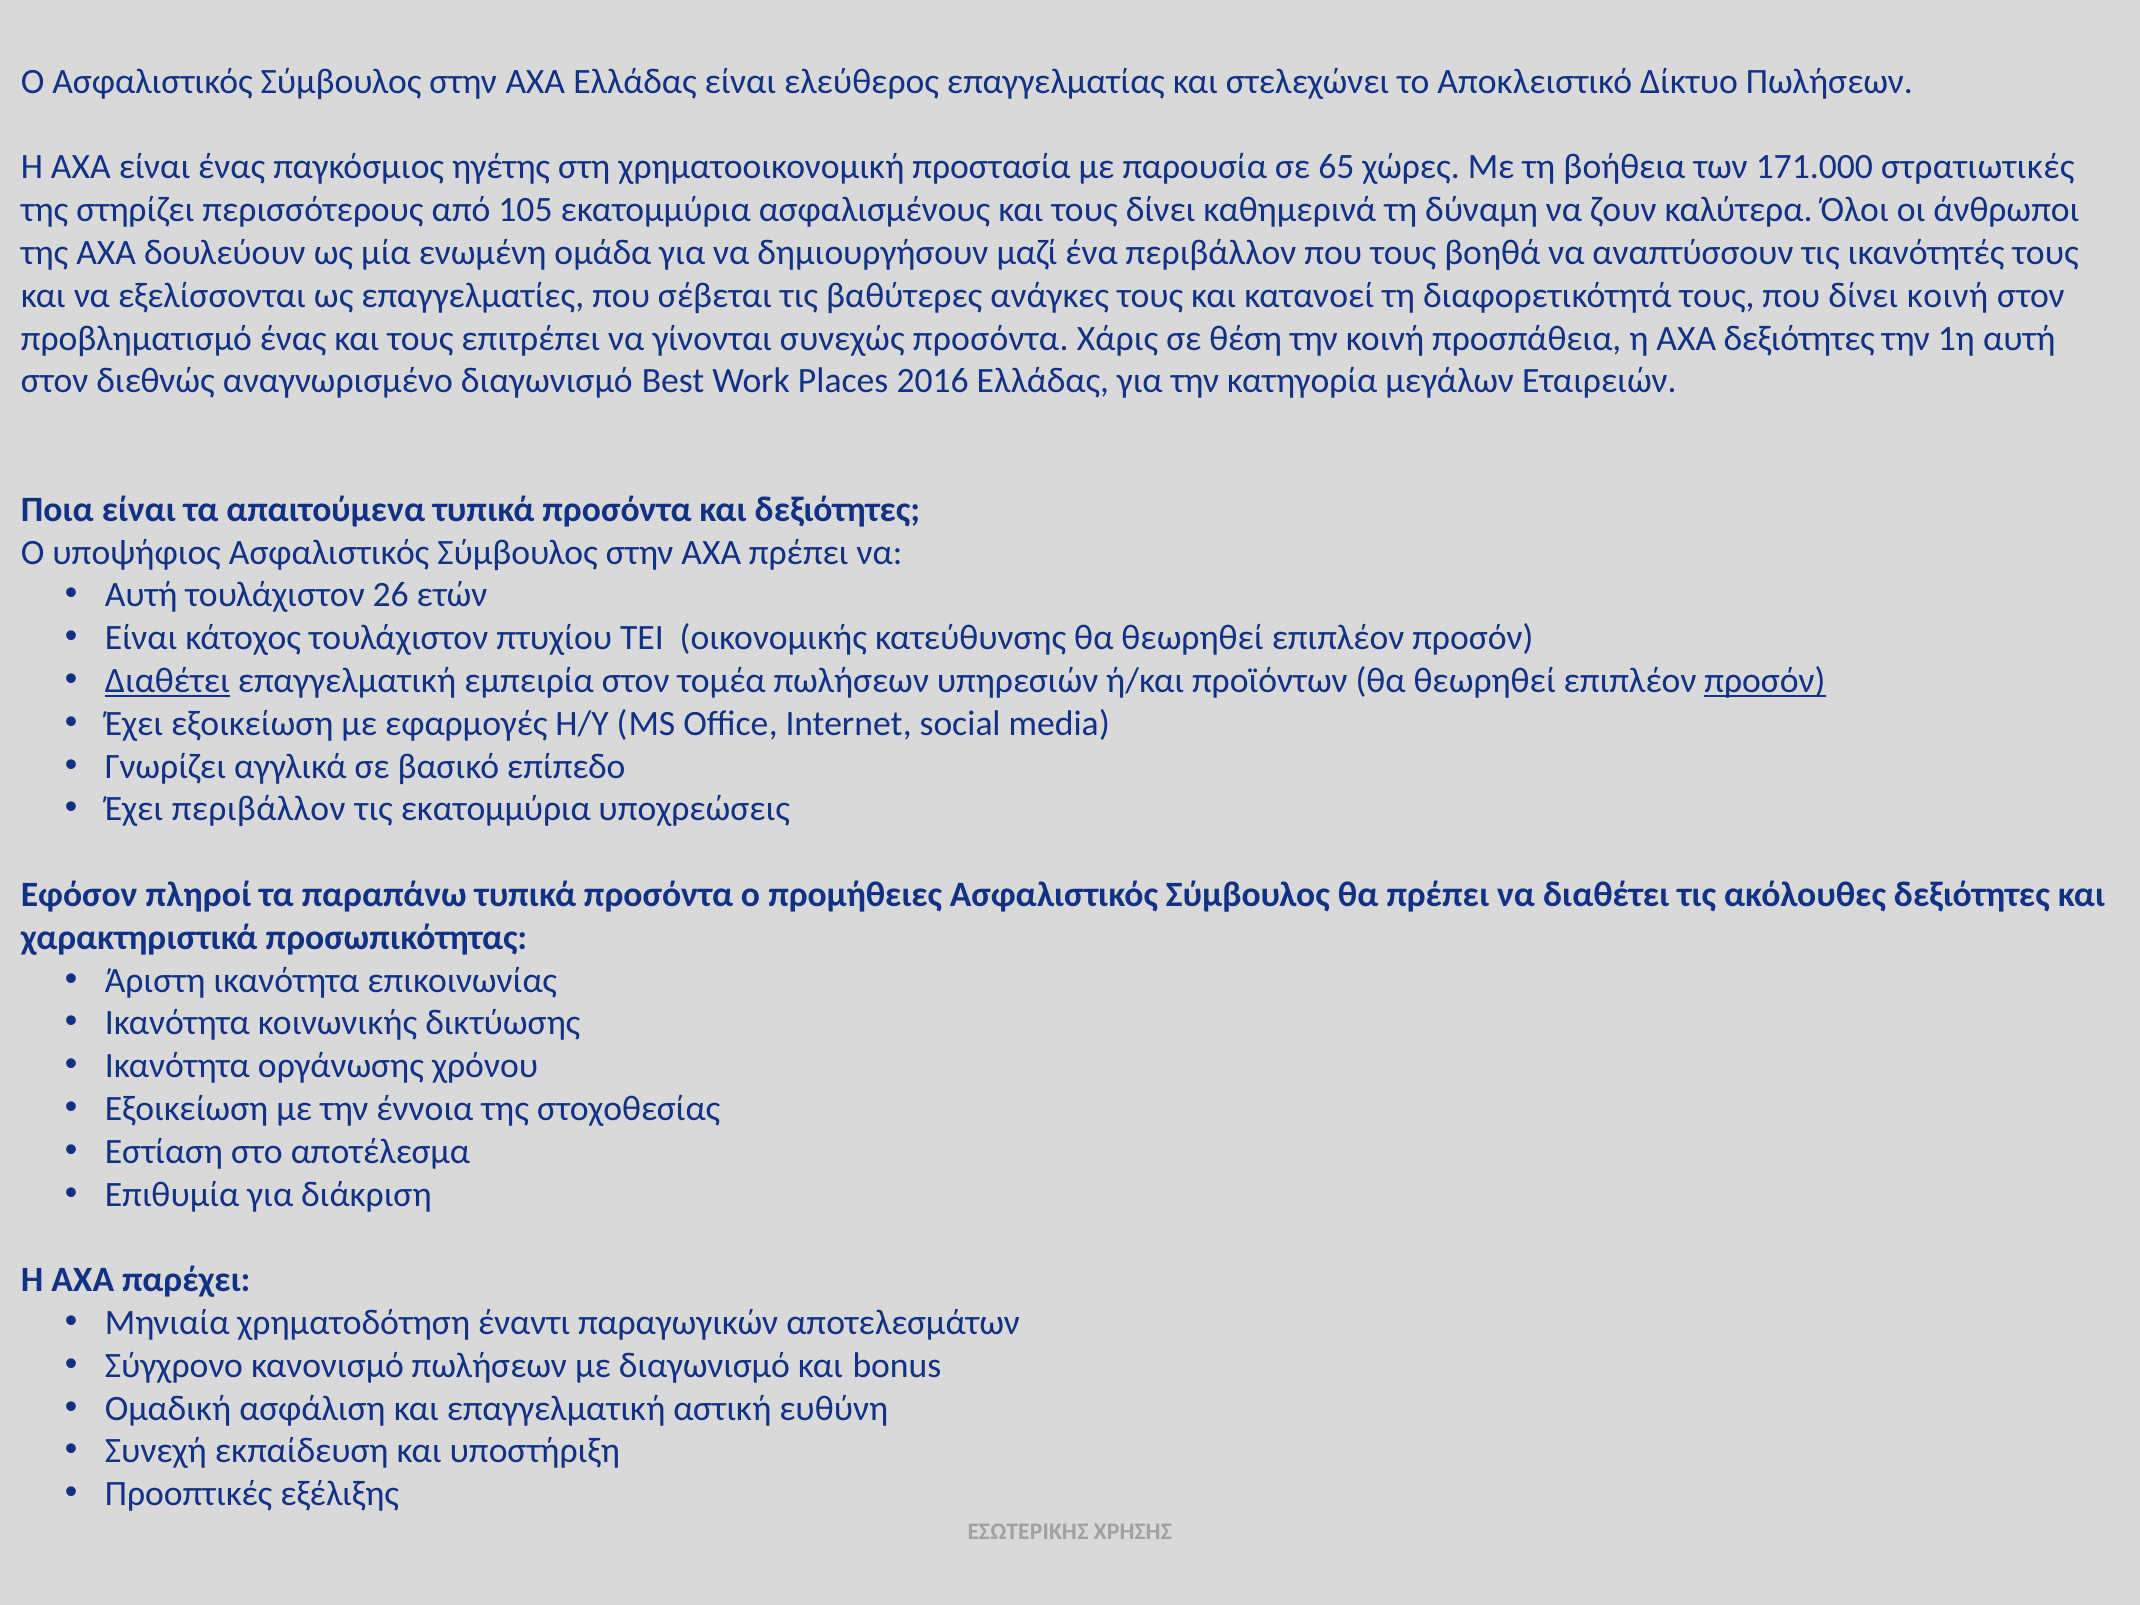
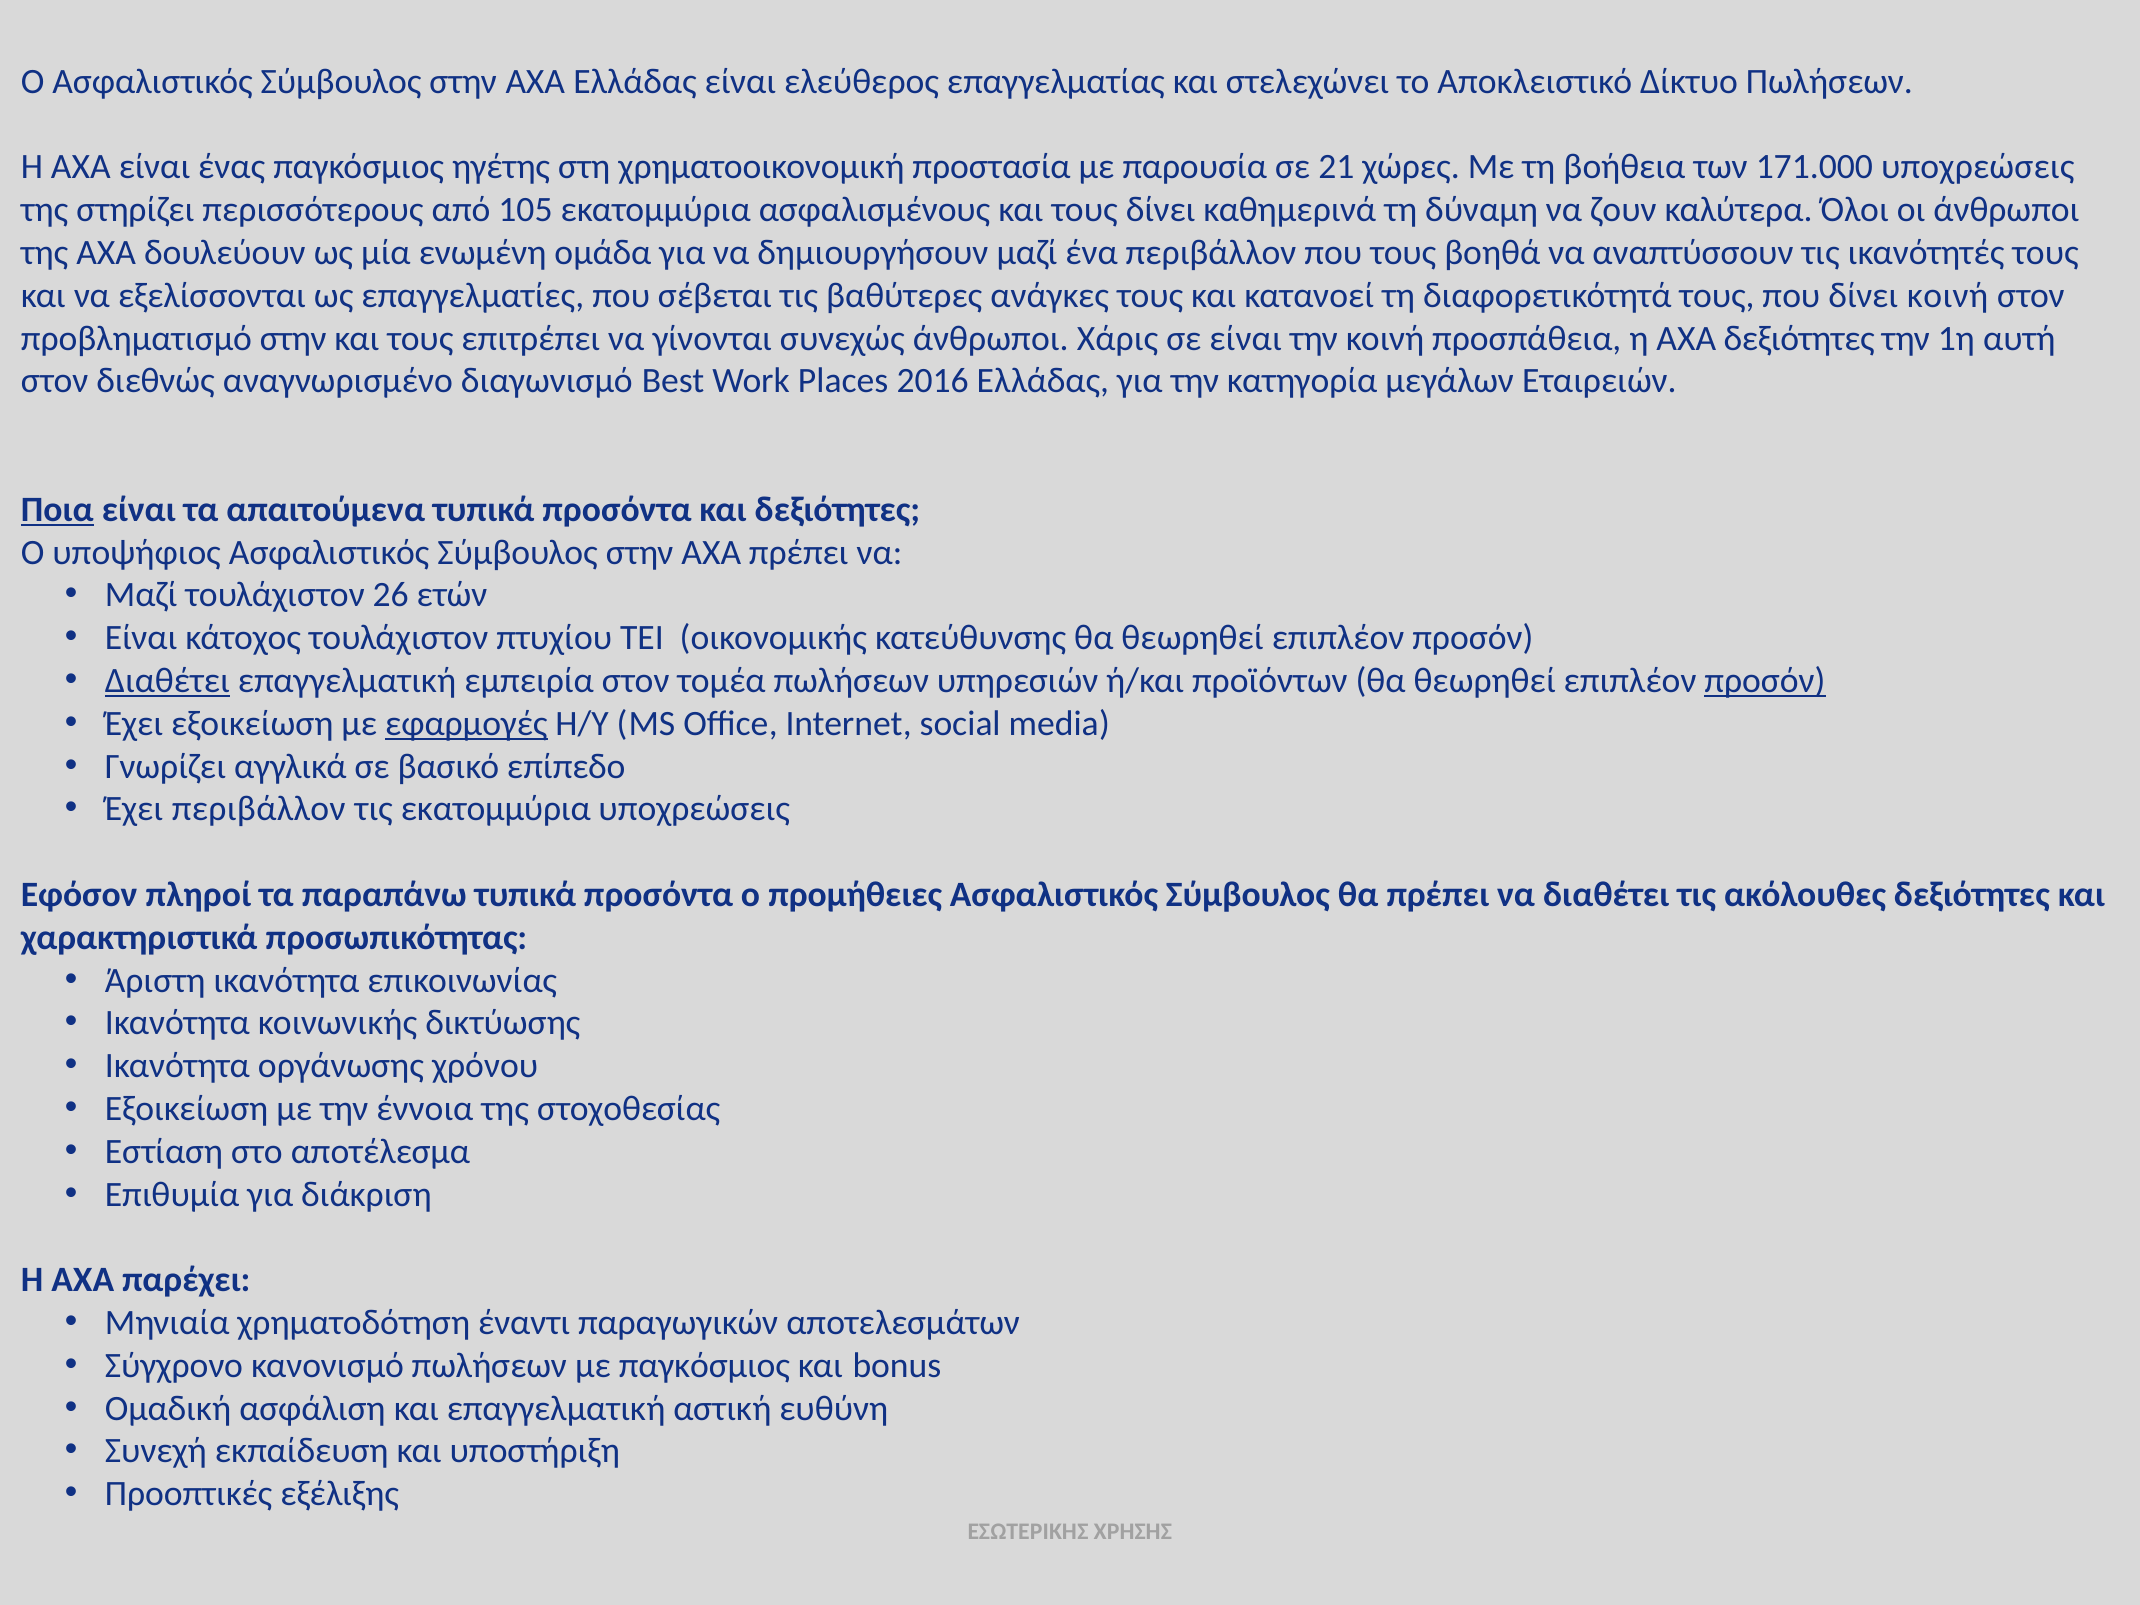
65: 65 -> 21
171.000 στρατιωτικές: στρατιωτικές -> υποχρεώσεις
προβληματισμό ένας: ένας -> στην
συνεχώς προσόντα: προσόντα -> άνθρωποι
σε θέση: θέση -> είναι
Ποια underline: none -> present
Αυτή at (141, 595): Αυτή -> Μαζί
εφαρμογές underline: none -> present
με διαγωνισμό: διαγωνισμό -> παγκόσμιος
